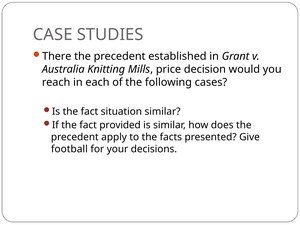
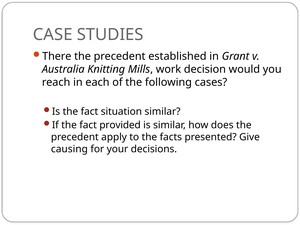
price: price -> work
football: football -> causing
